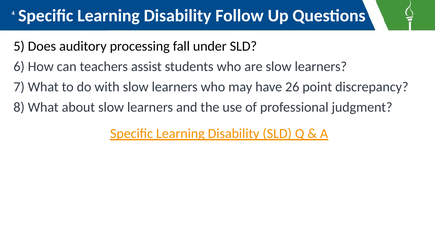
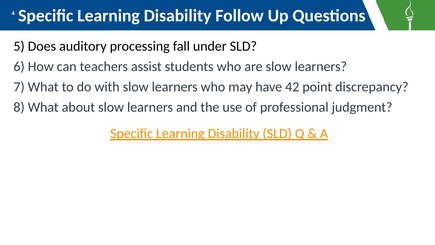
26: 26 -> 42
